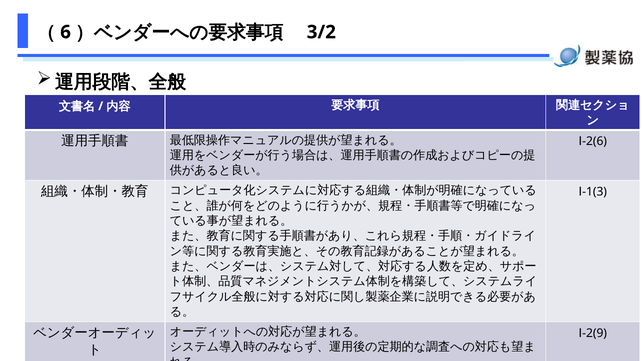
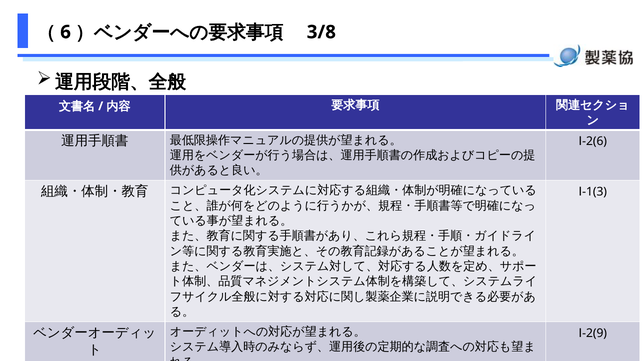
3/2: 3/2 -> 3/8
